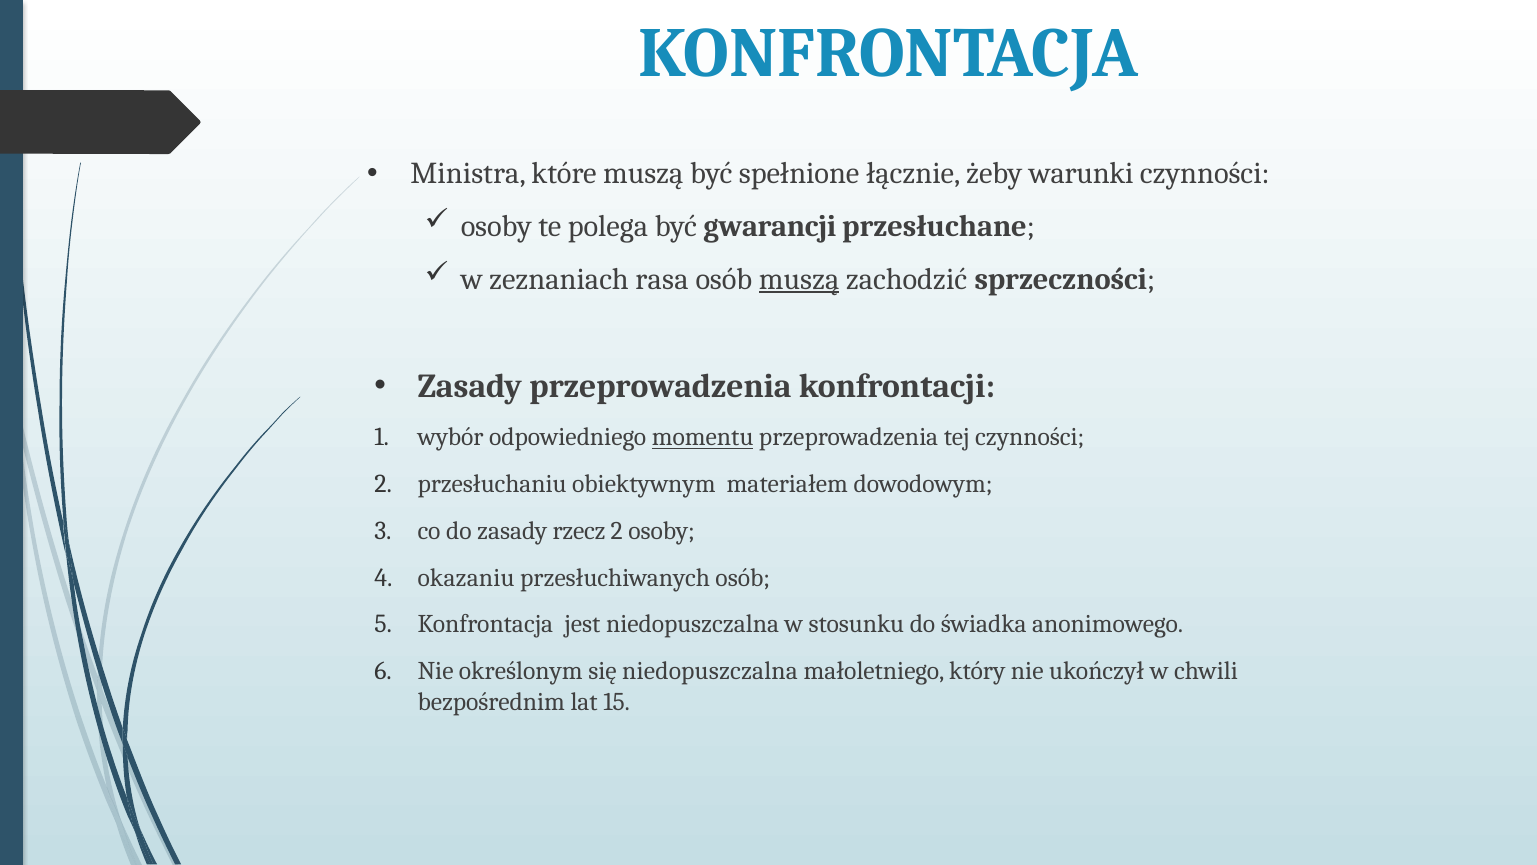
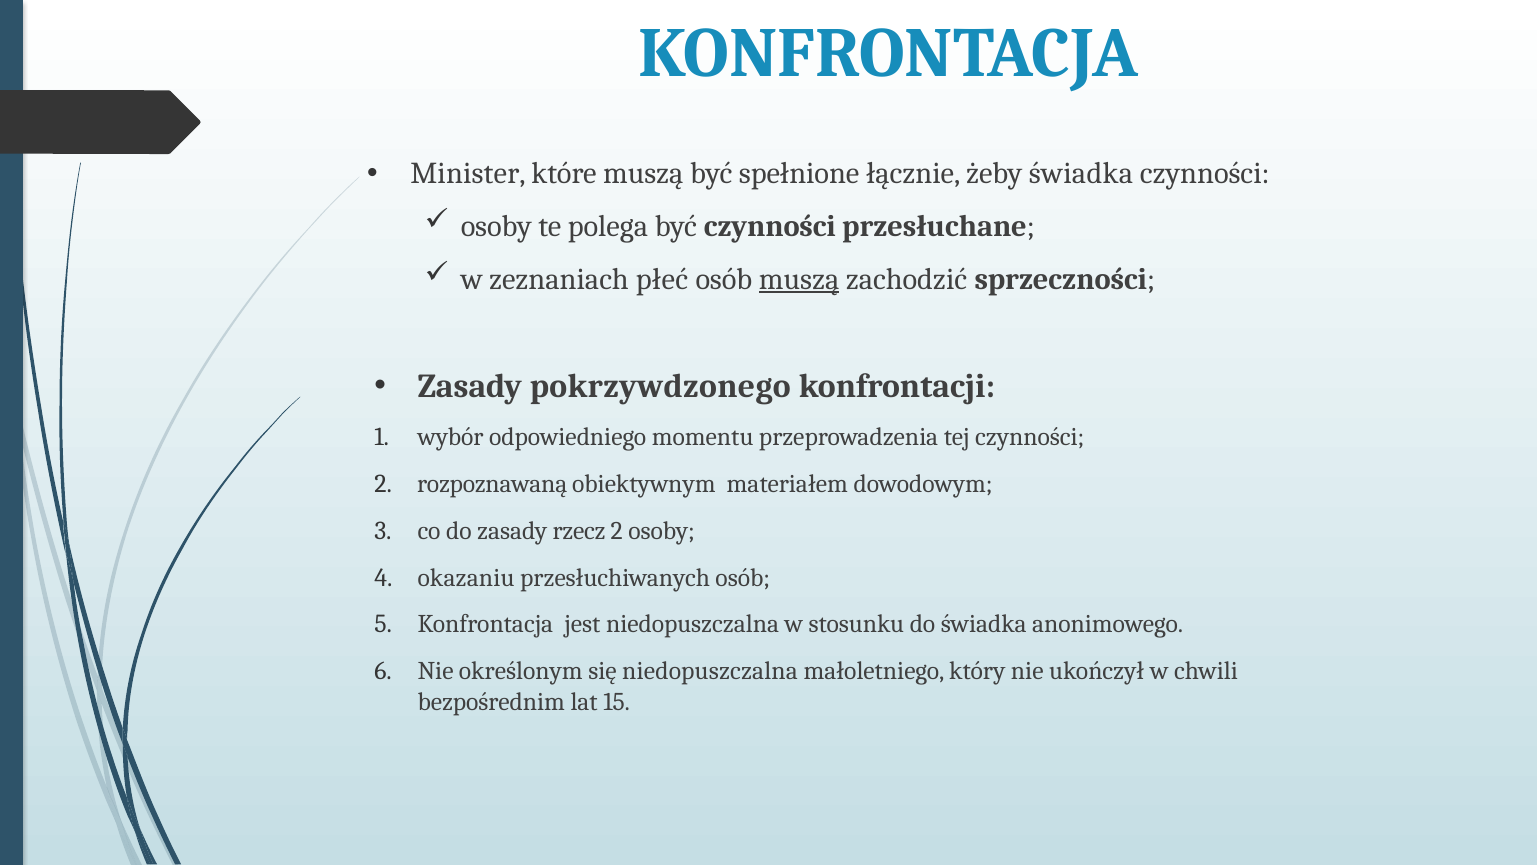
Ministra: Ministra -> Minister
żeby warunki: warunki -> świadka
być gwarancji: gwarancji -> czynności
rasa: rasa -> płeć
Zasady przeprowadzenia: przeprowadzenia -> pokrzywdzonego
momentu underline: present -> none
przesłuchaniu: przesłuchaniu -> rozpoznawaną
